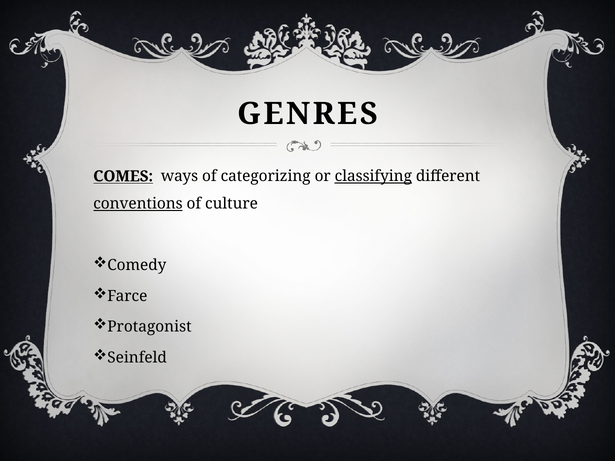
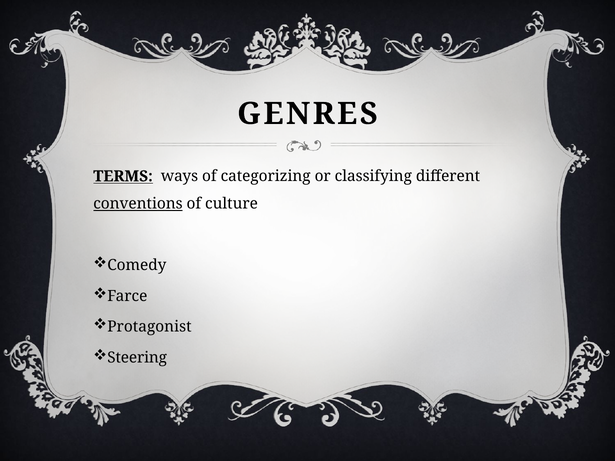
COMES: COMES -> TERMS
classifying underline: present -> none
Seinfeld: Seinfeld -> Steering
